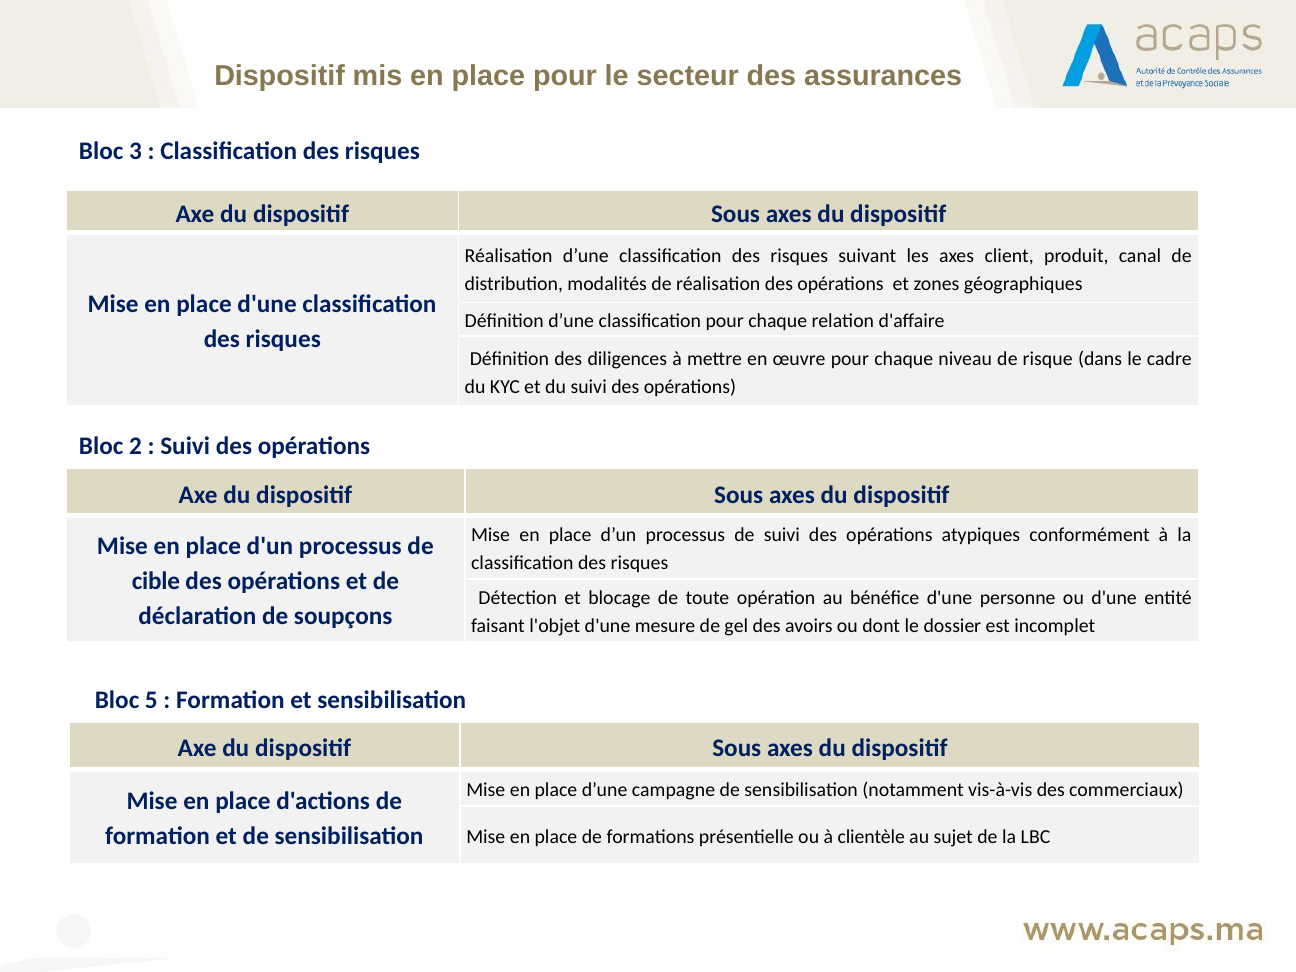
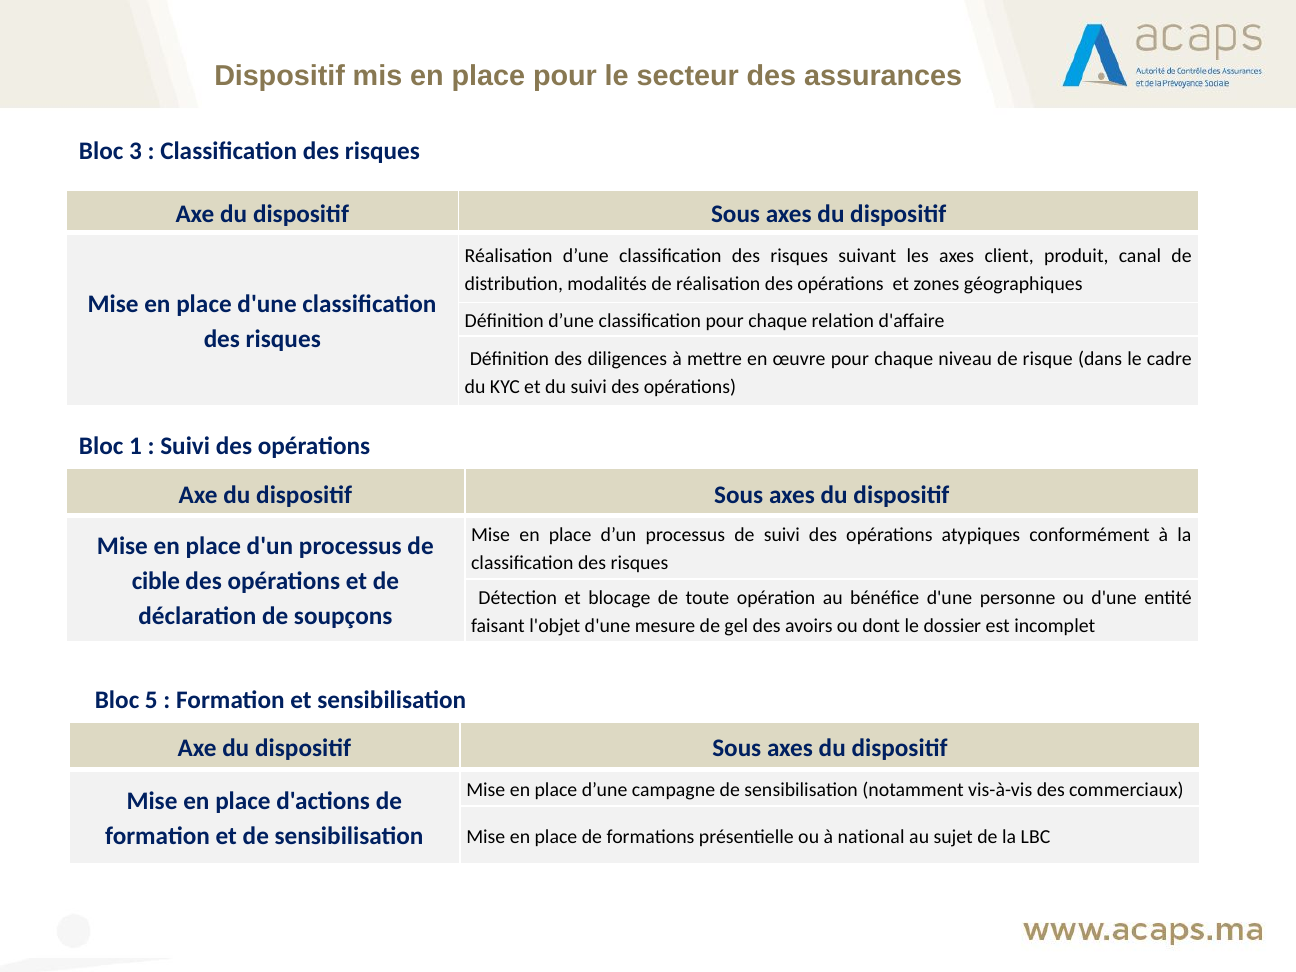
2: 2 -> 1
clientèle: clientèle -> national
